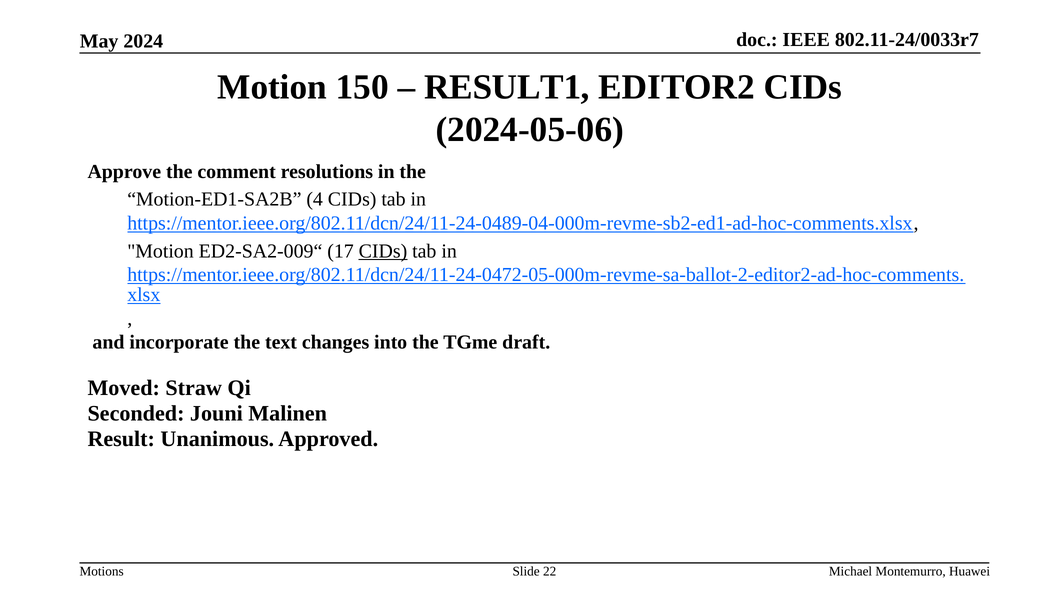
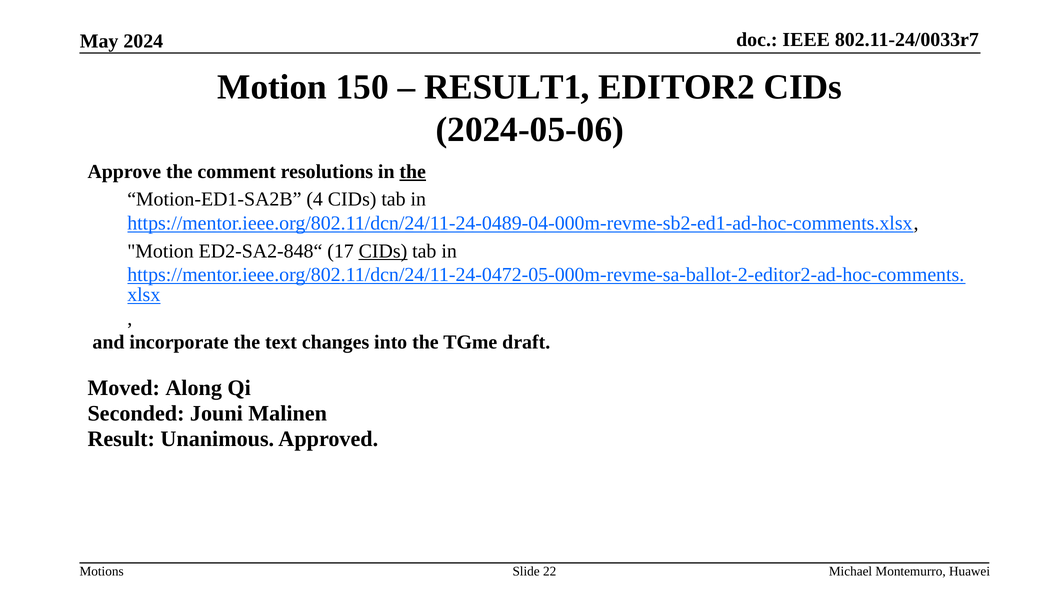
the at (413, 172) underline: none -> present
ED2-SA2-009“: ED2-SA2-009“ -> ED2-SA2-848“
Straw: Straw -> Along
